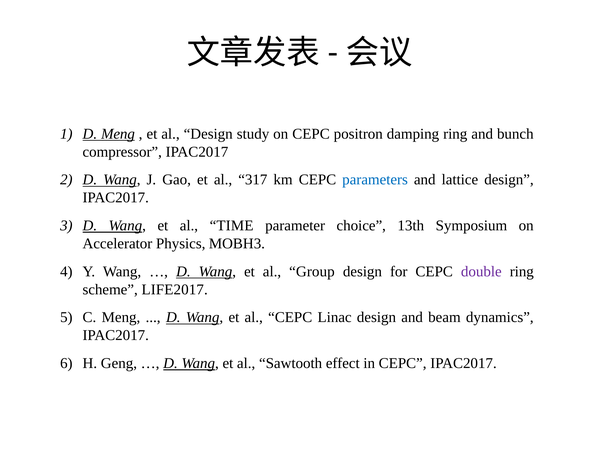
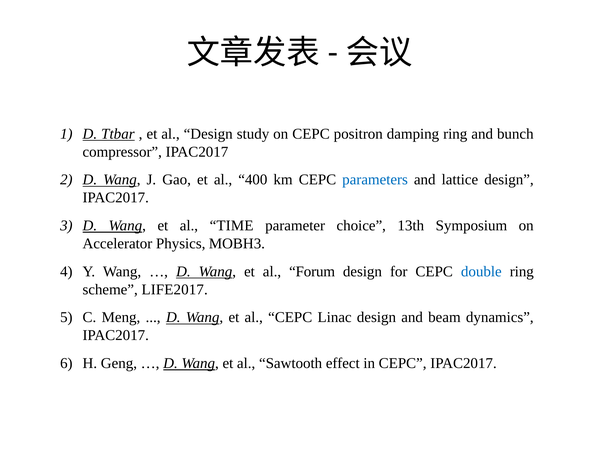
D Meng: Meng -> Ttbar
317: 317 -> 400
Group: Group -> Forum
double colour: purple -> blue
